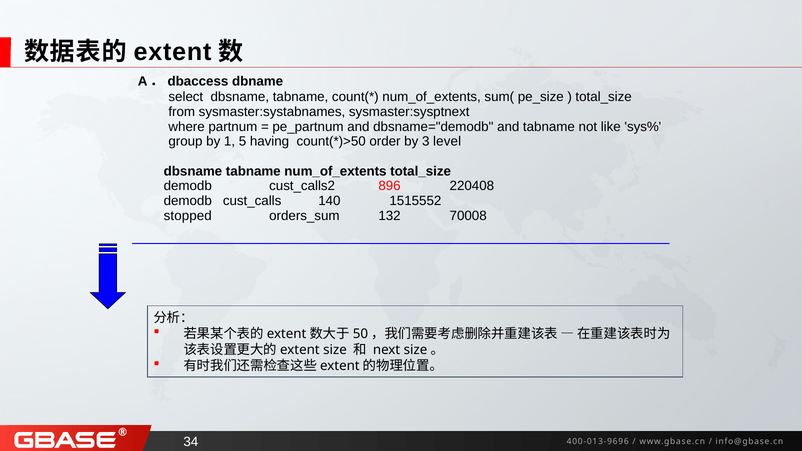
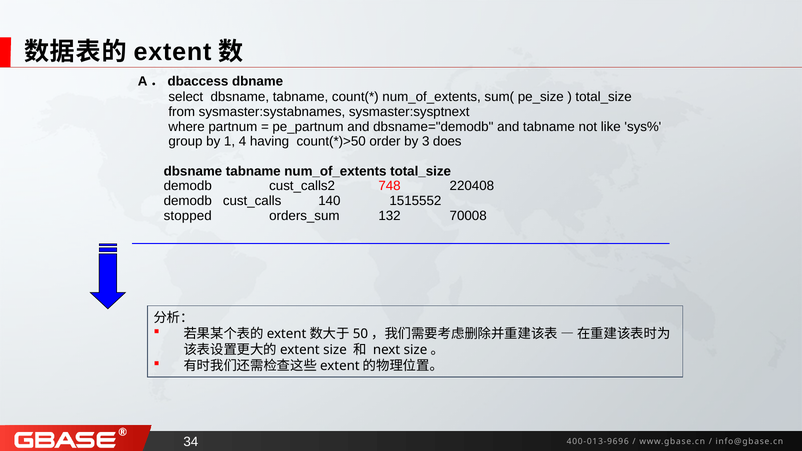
5: 5 -> 4
level: level -> does
896: 896 -> 748
